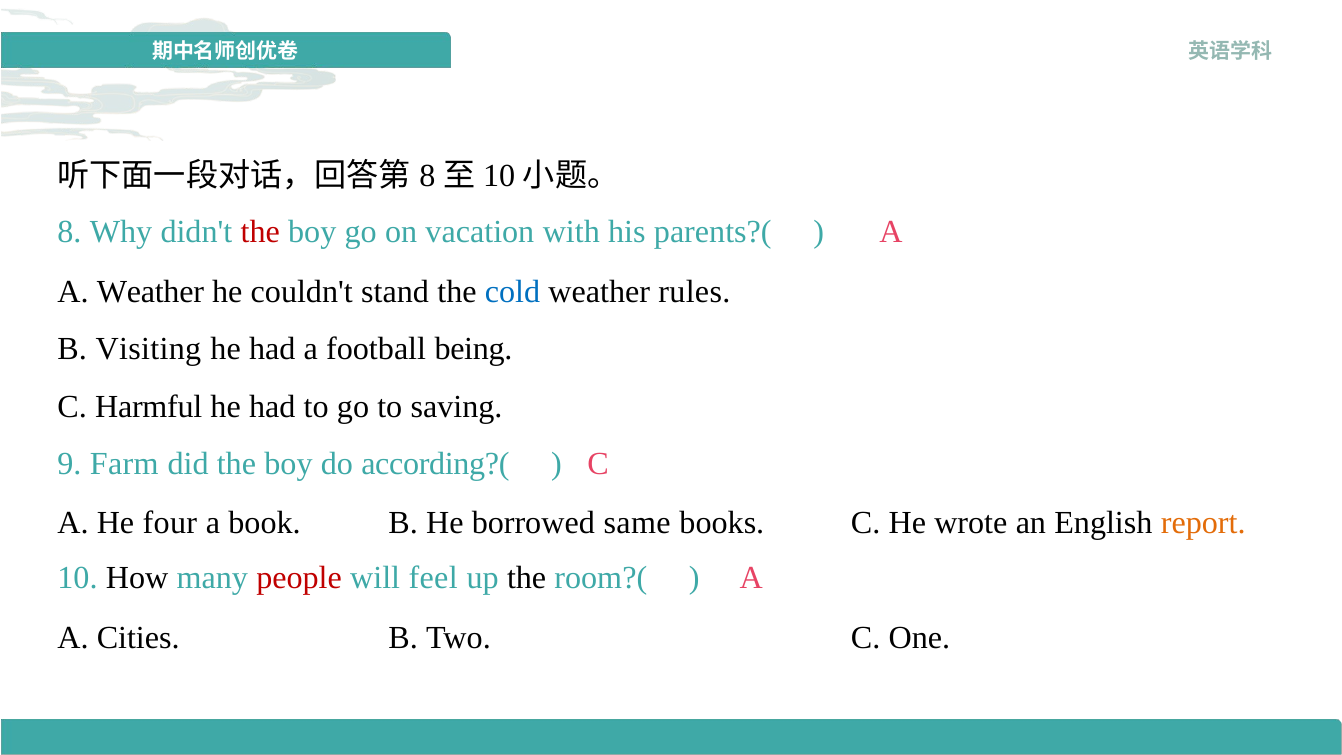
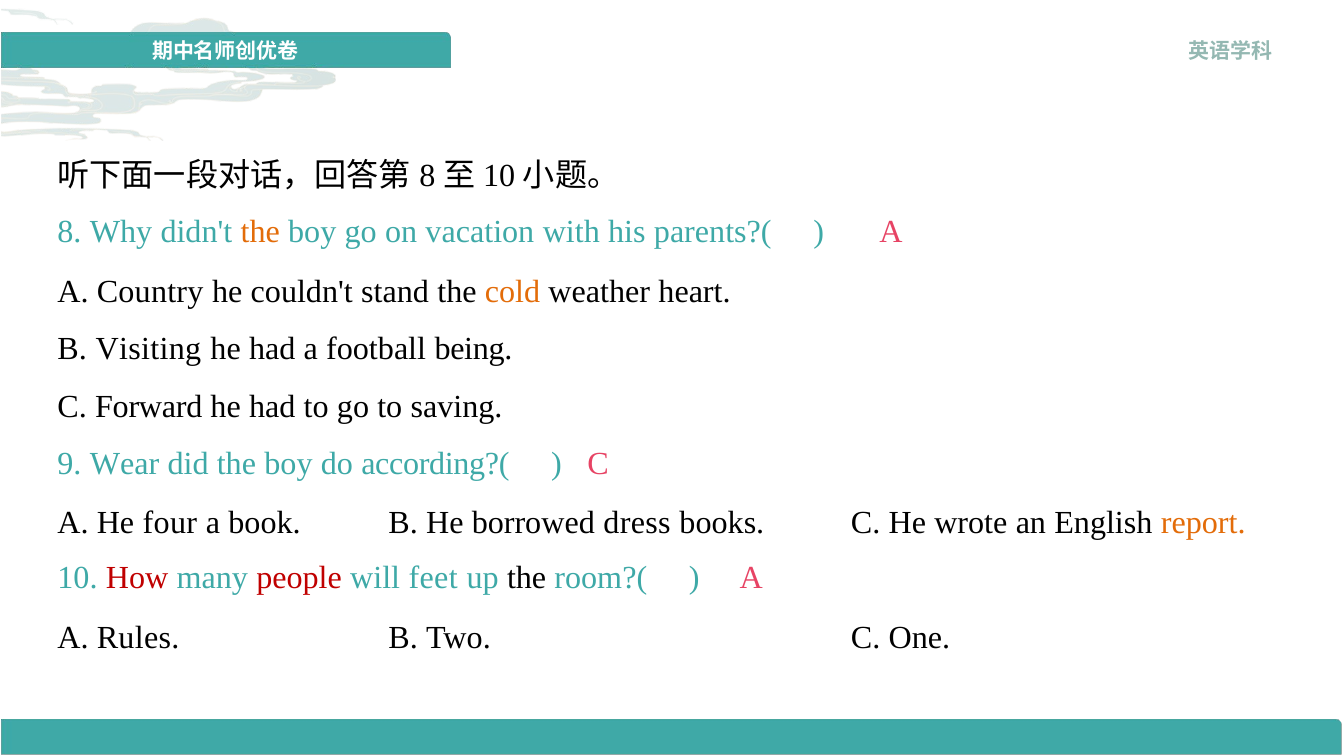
the at (260, 231) colour: red -> orange
A Weather: Weather -> Country
cold colour: blue -> orange
rules: rules -> heart
Harmful: Harmful -> Forward
Farm: Farm -> Wear
same: same -> dress
How colour: black -> red
feel: feel -> feet
Cities: Cities -> Rules
